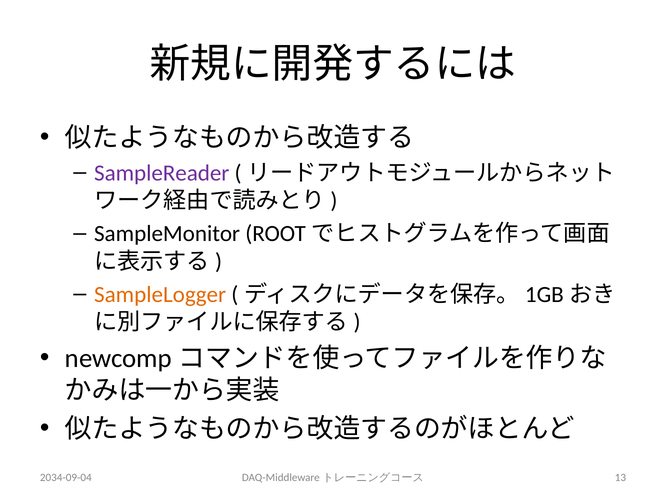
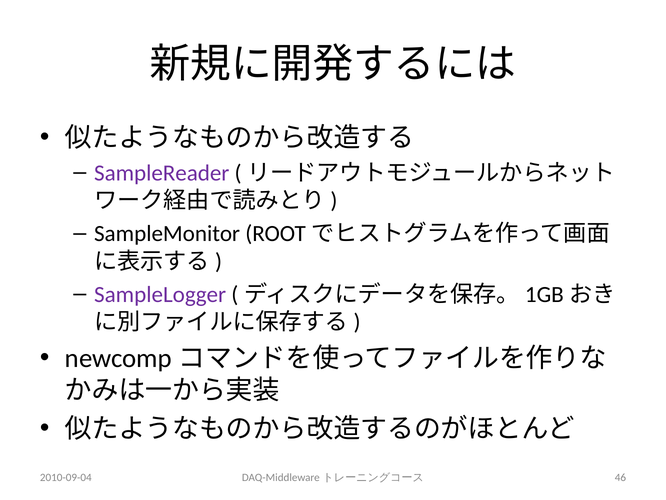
SampleLogger colour: orange -> purple
2034-09-04: 2034-09-04 -> 2010-09-04
13: 13 -> 46
